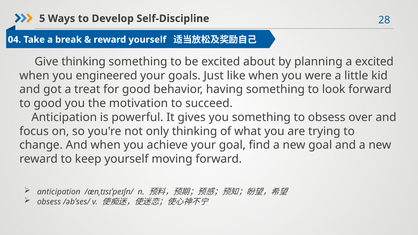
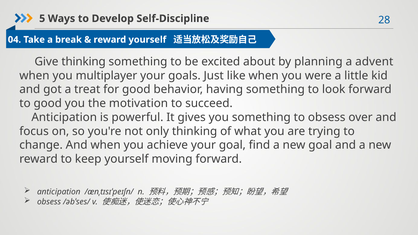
a excited: excited -> advent
engineered: engineered -> multiplayer
